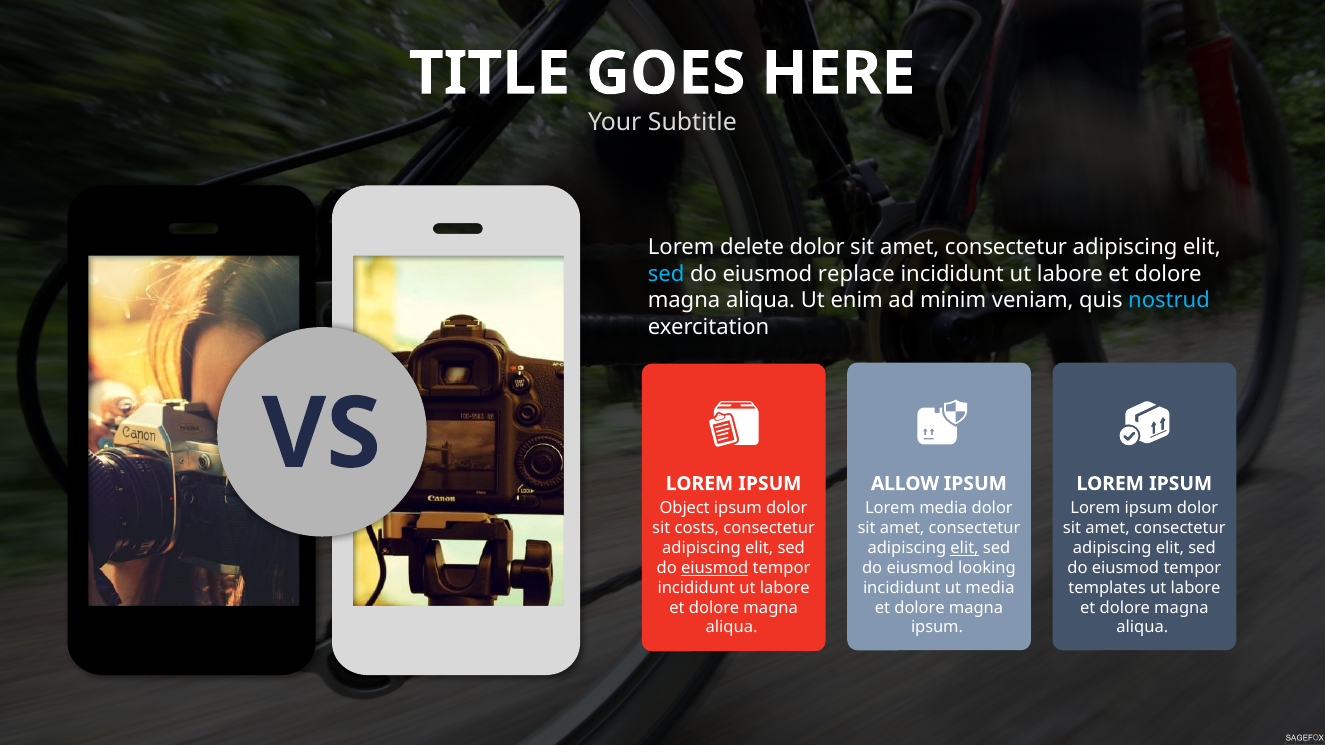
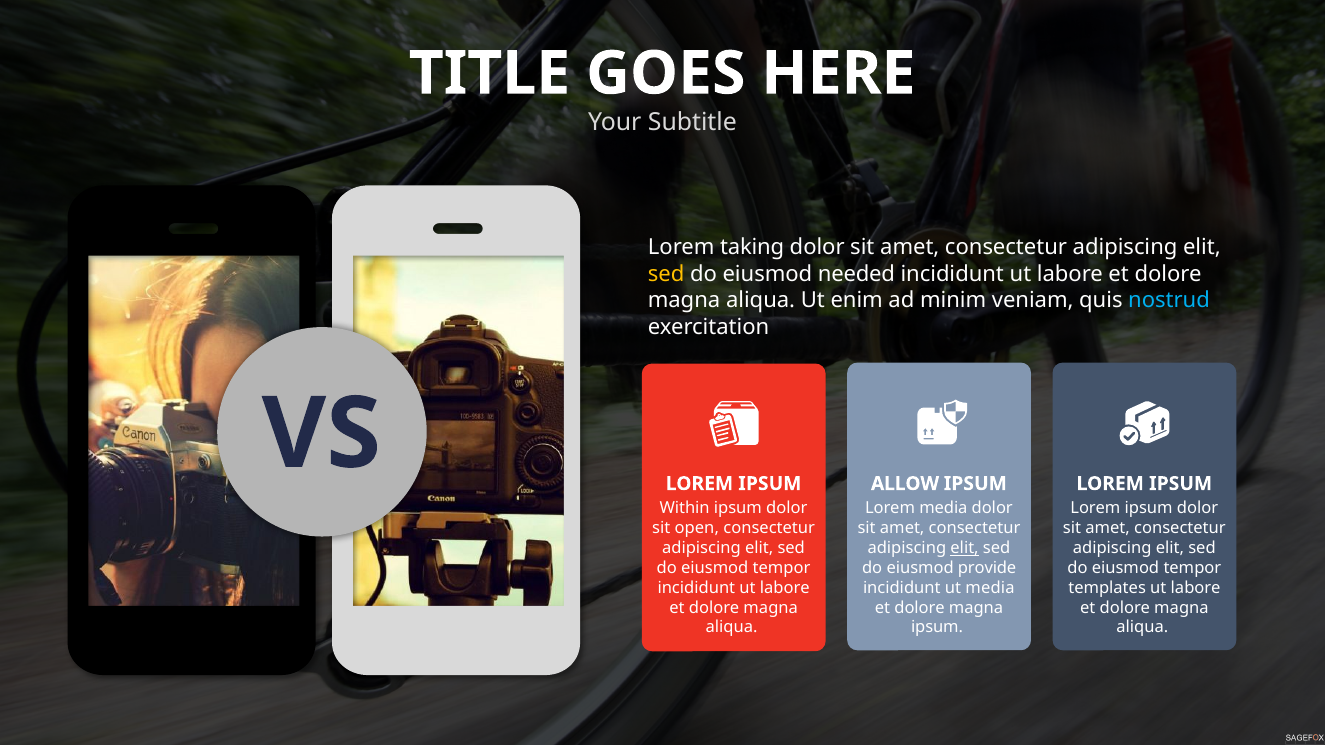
delete: delete -> taking
sed at (666, 274) colour: light blue -> yellow
replace: replace -> needed
Object: Object -> Within
costs: costs -> open
eiusmod at (715, 568) underline: present -> none
looking: looking -> provide
